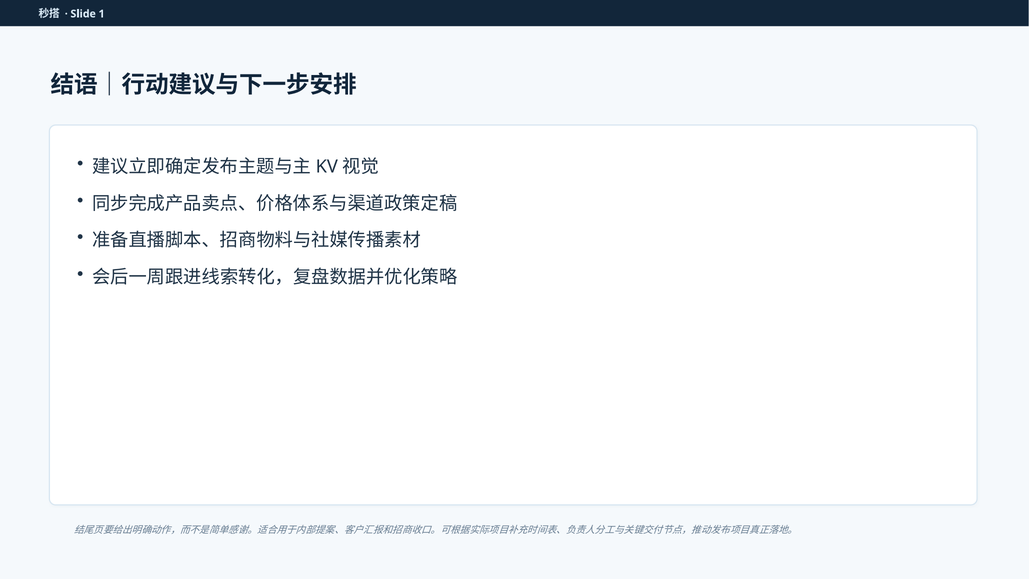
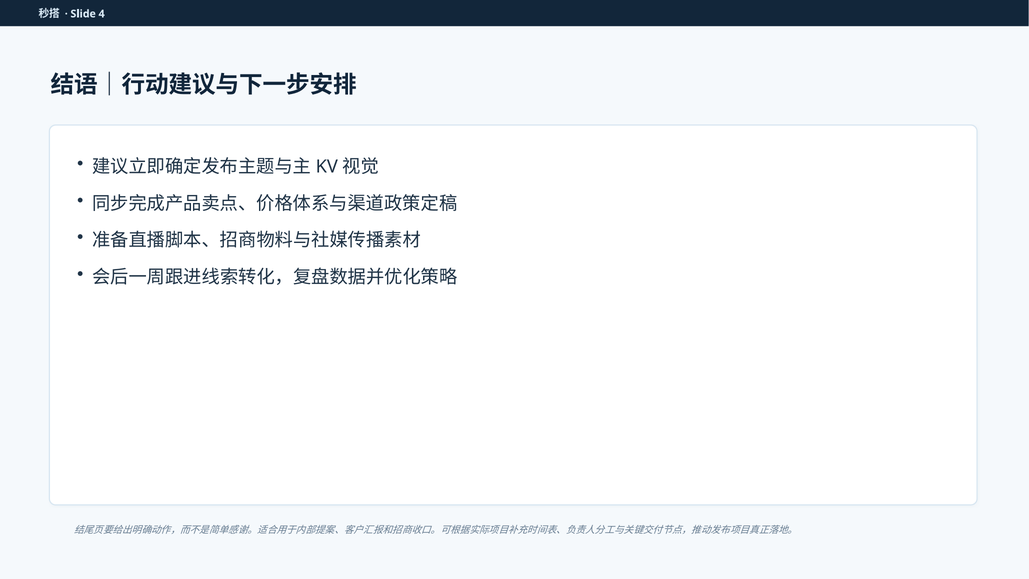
1: 1 -> 4
